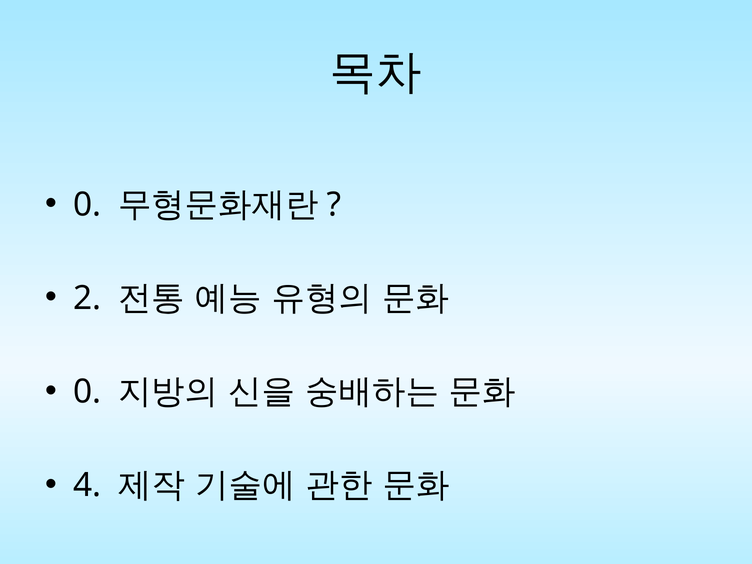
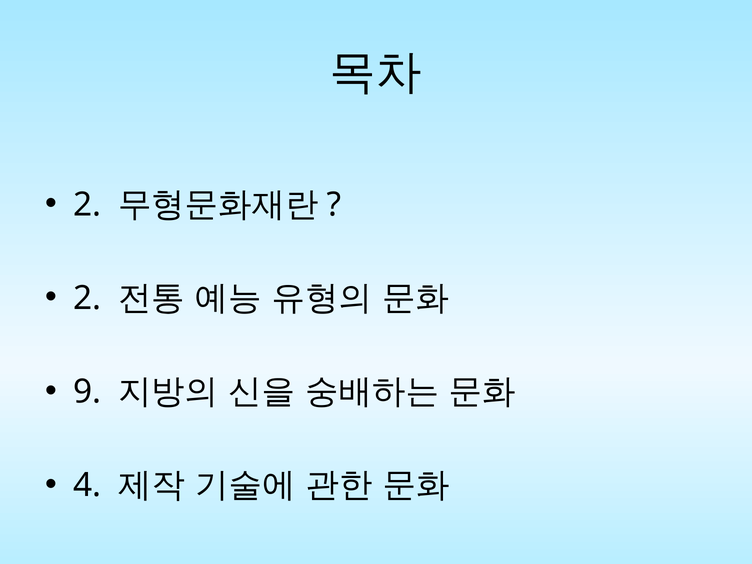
0 at (87, 205): 0 -> 2
0 at (87, 392): 0 -> 9
